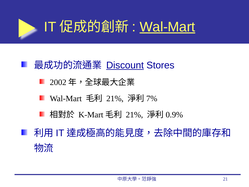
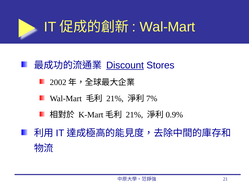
Wal-Mart at (167, 27) underline: present -> none
